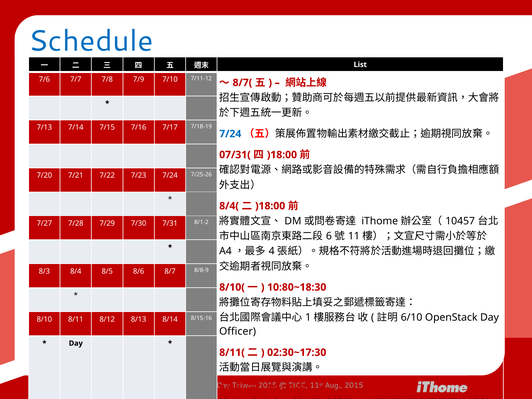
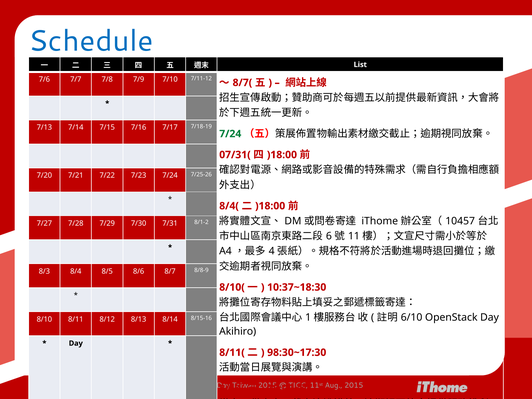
7/24 at (230, 134) colour: blue -> green
10:80~18:30: 10:80~18:30 -> 10:37~18:30
Officer: Officer -> Akihiro
02:30~17:30: 02:30~17:30 -> 98:30~17:30
